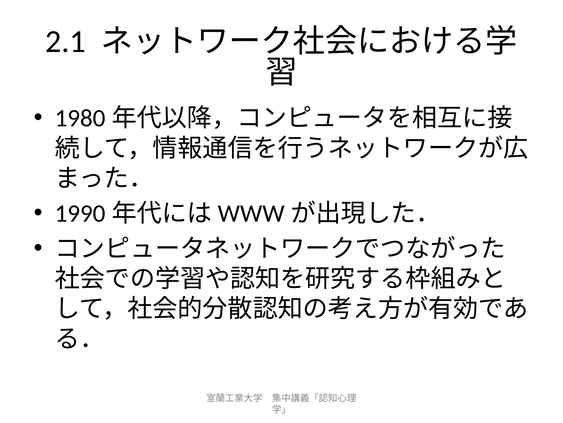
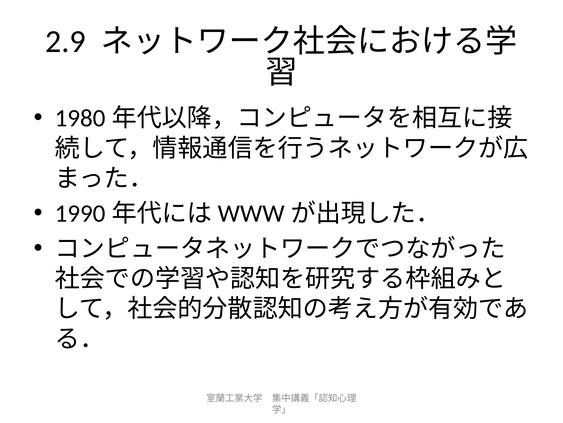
2.1: 2.1 -> 2.9
